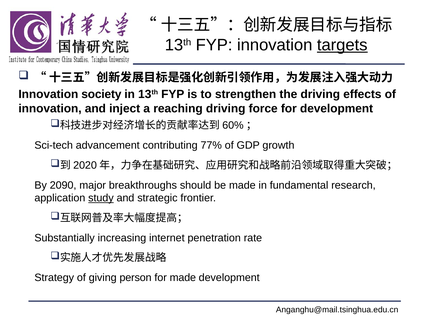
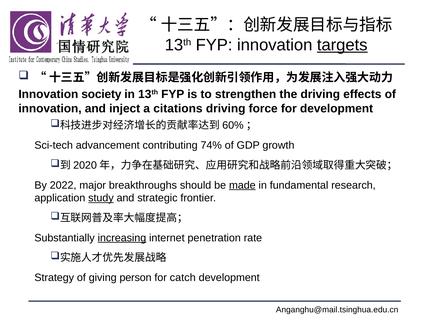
reaching: reaching -> citations
77%: 77% -> 74%
2090: 2090 -> 2022
made at (242, 185) underline: none -> present
increasing underline: none -> present
for made: made -> catch
